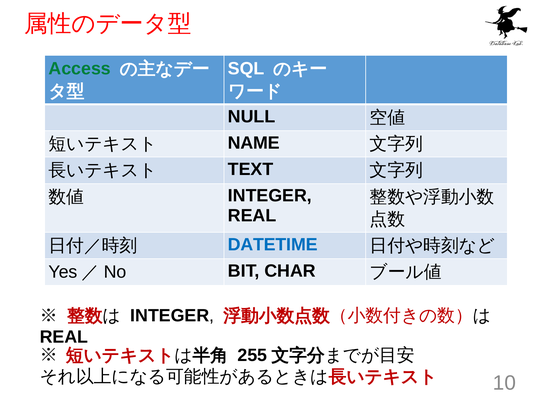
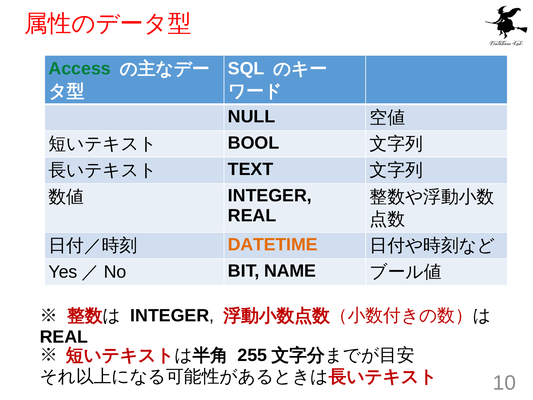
NAME: NAME -> BOOL
DATETIME colour: blue -> orange
CHAR: CHAR -> NAME
